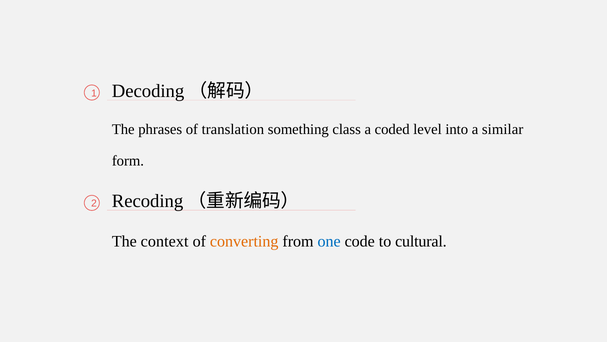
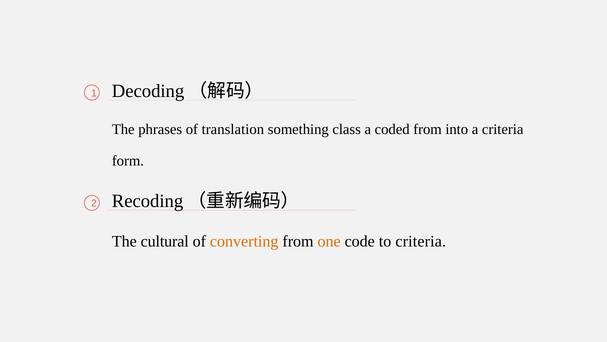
coded level: level -> from
a similar: similar -> criteria
context: context -> cultural
one colour: blue -> orange
to cultural: cultural -> criteria
